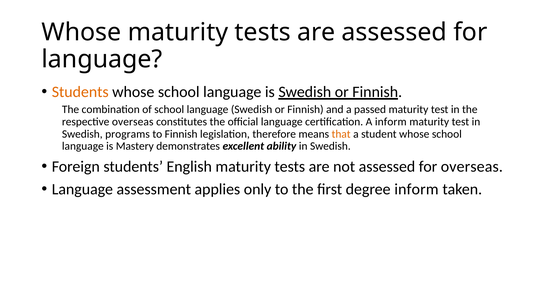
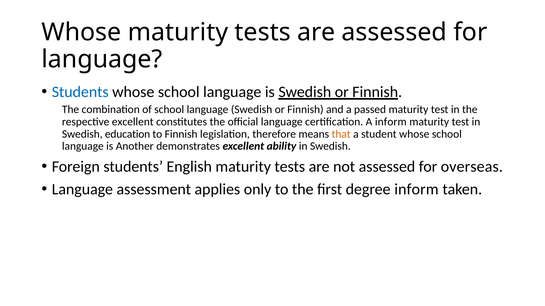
Students at (80, 92) colour: orange -> blue
respective overseas: overseas -> excellent
programs: programs -> education
Mastery: Mastery -> Another
